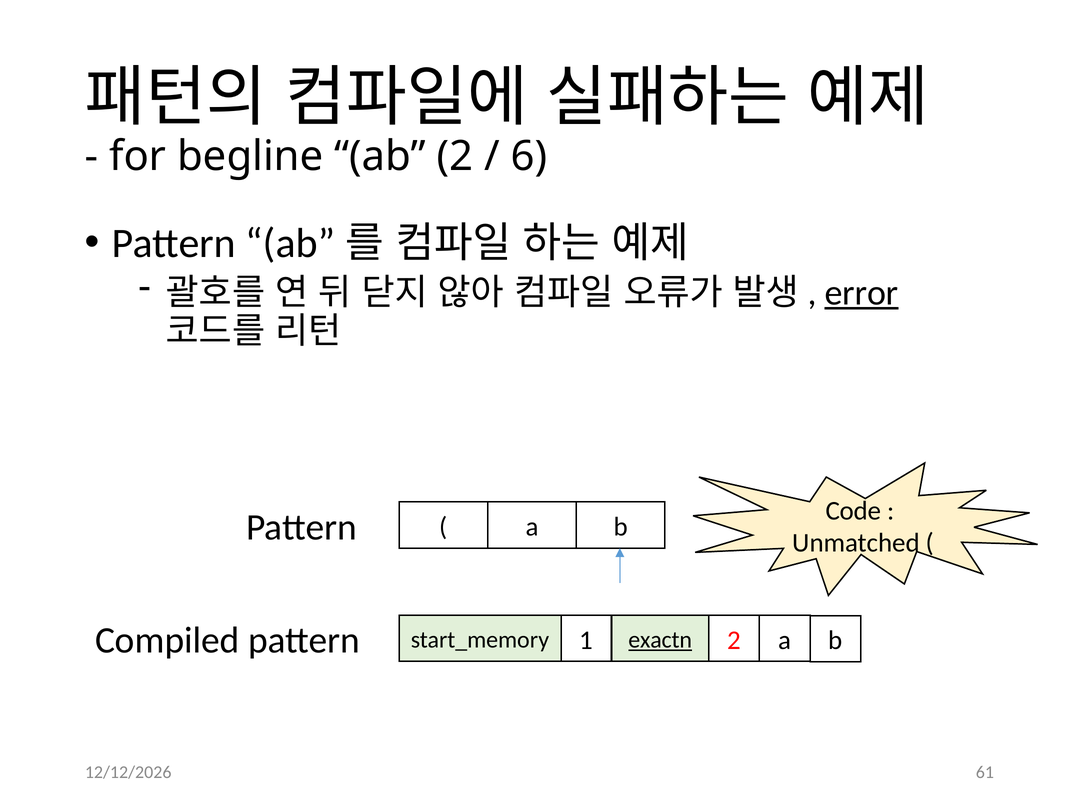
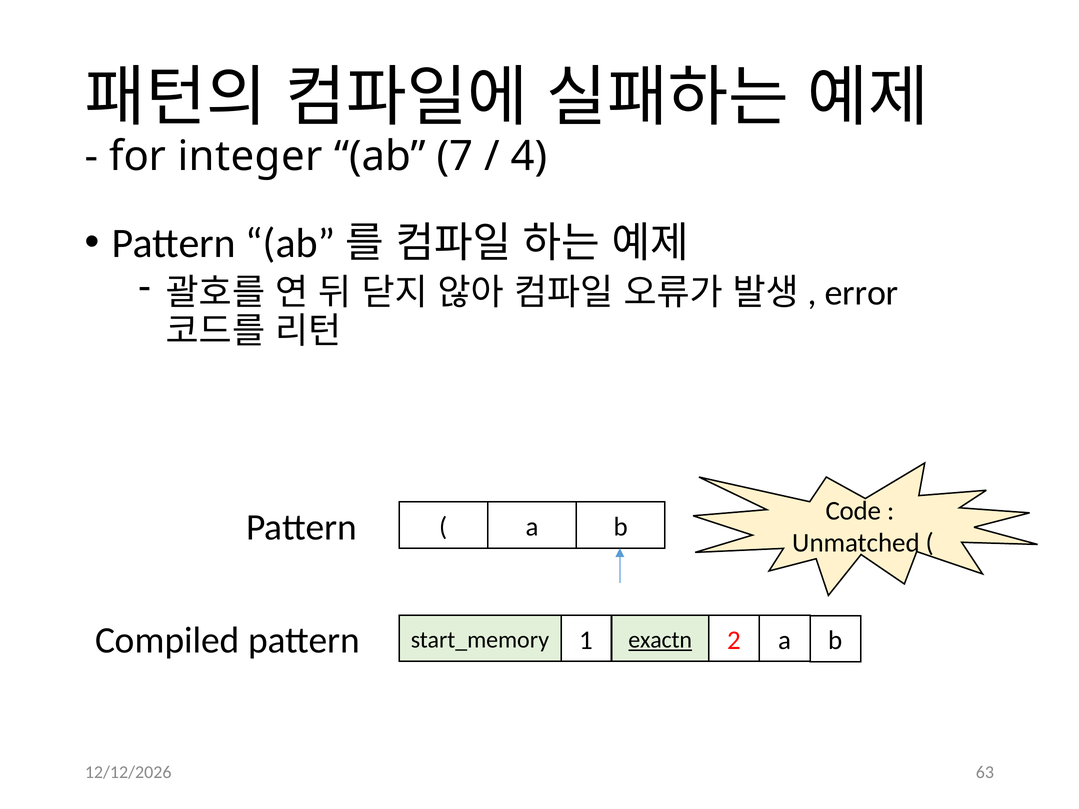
begline: begline -> integer
ab 2: 2 -> 7
6: 6 -> 4
error underline: present -> none
61: 61 -> 63
